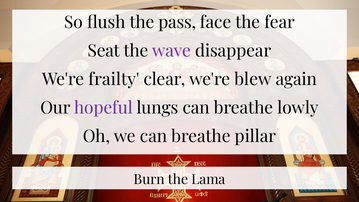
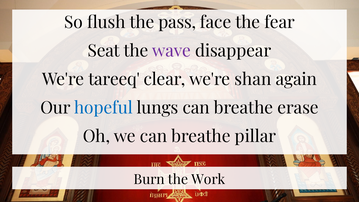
frailty: frailty -> tareeq
blew: blew -> shan
hopeful colour: purple -> blue
lowly: lowly -> erase
Lama: Lama -> Work
